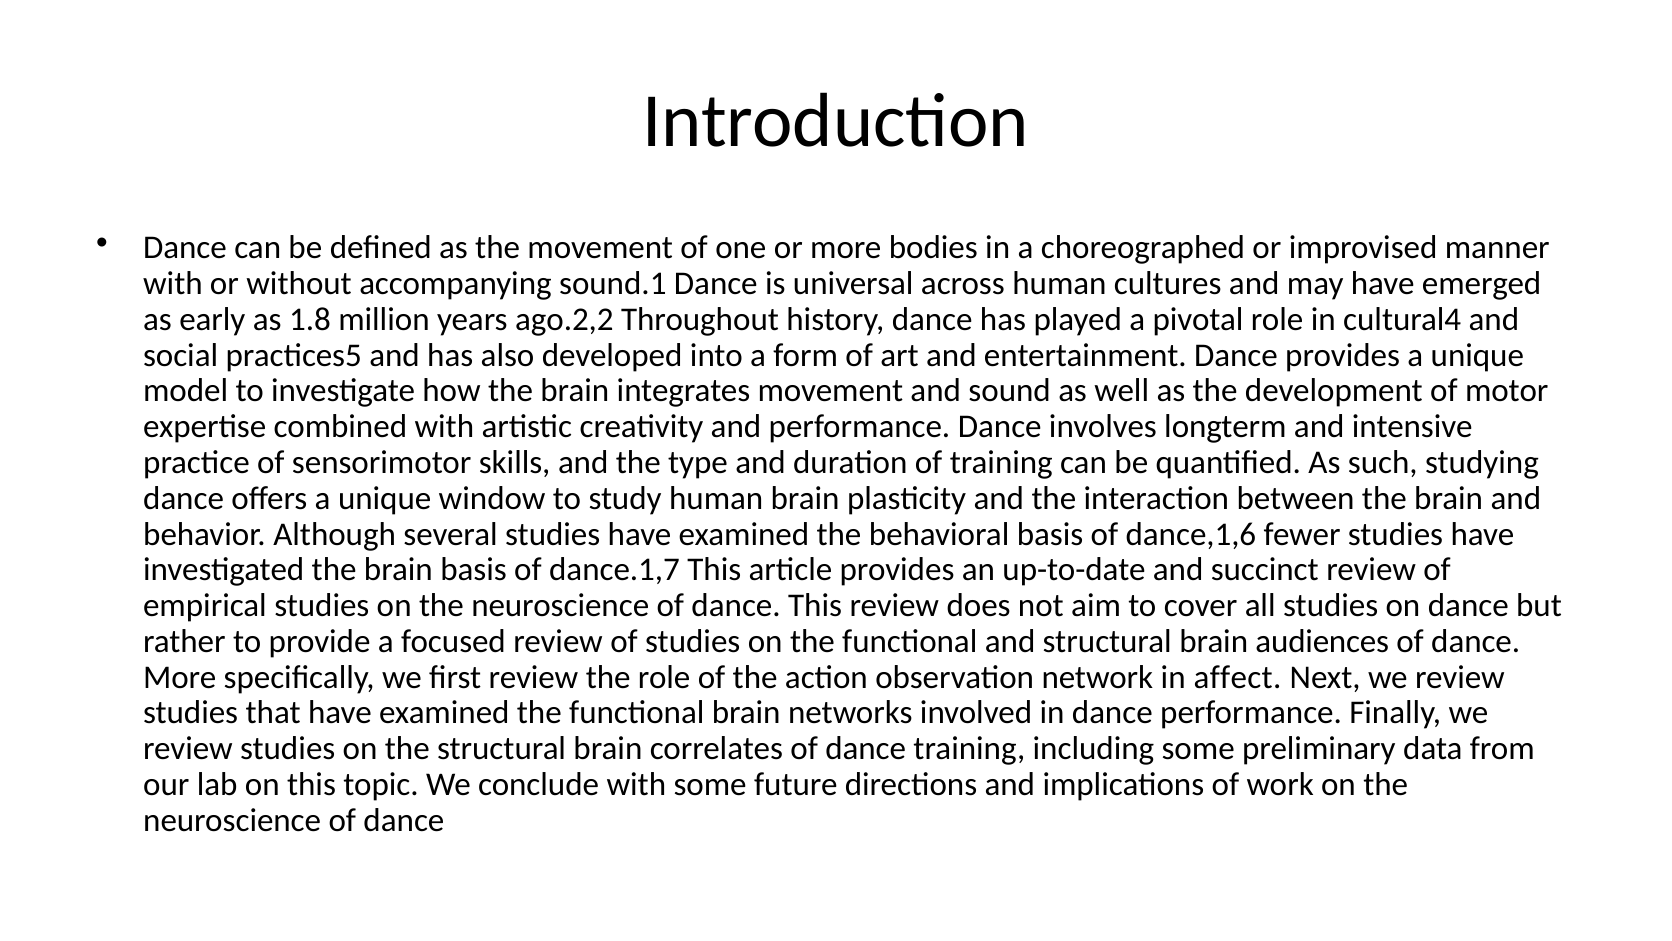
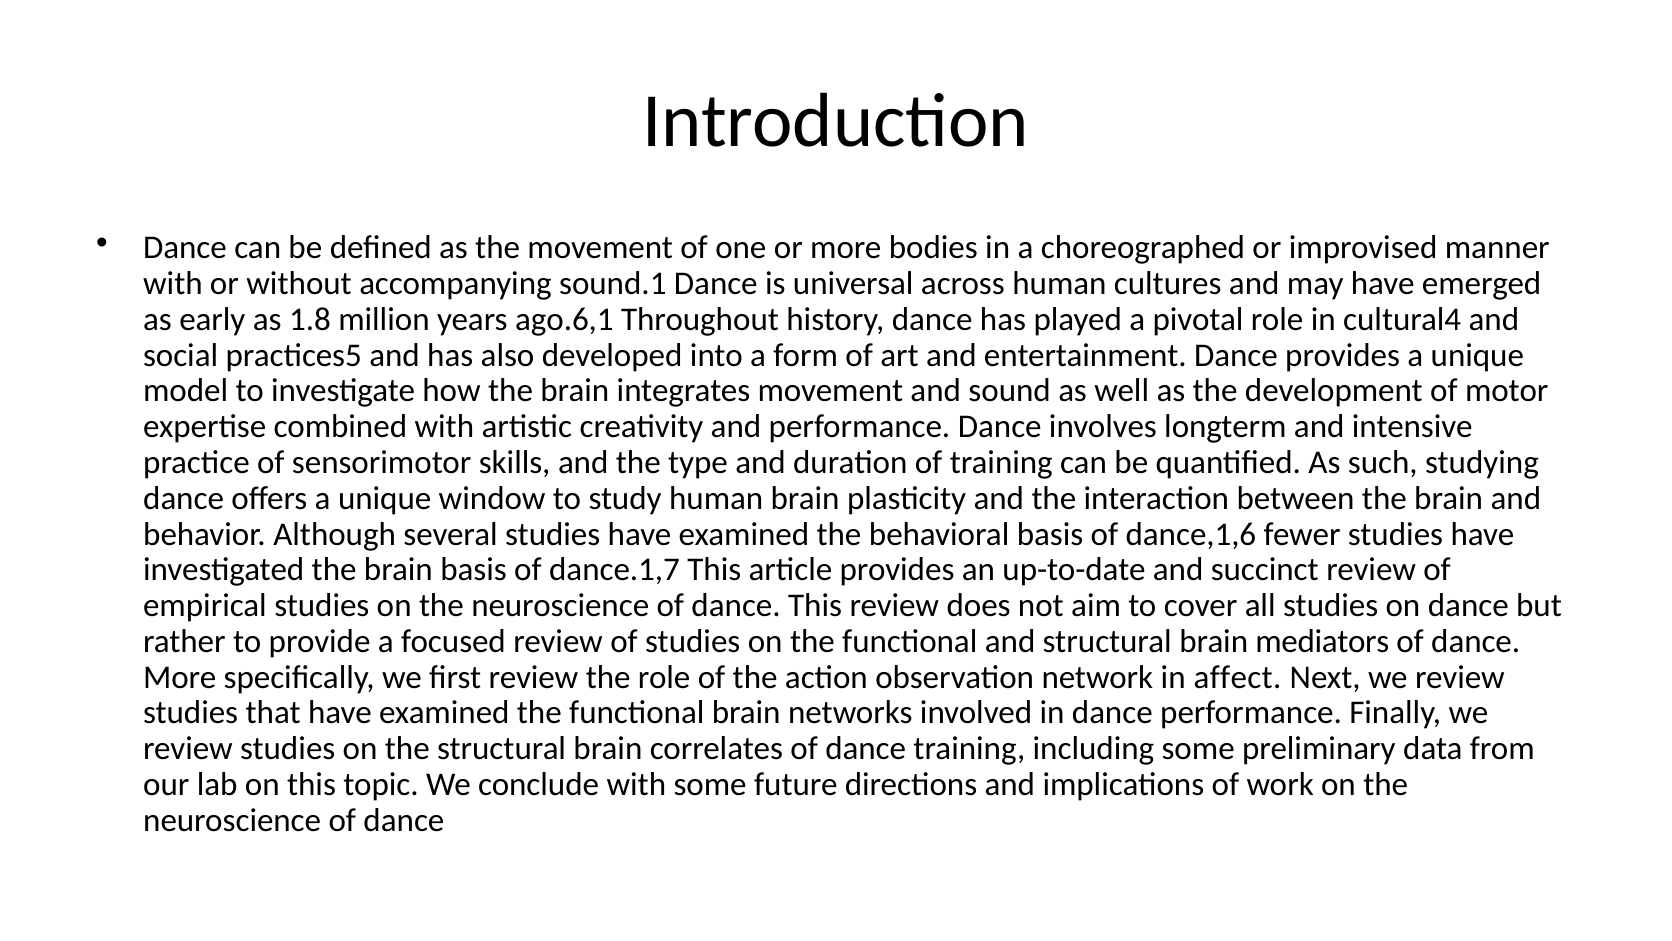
ago.2,2: ago.2,2 -> ago.6,1
audiences: audiences -> mediators
